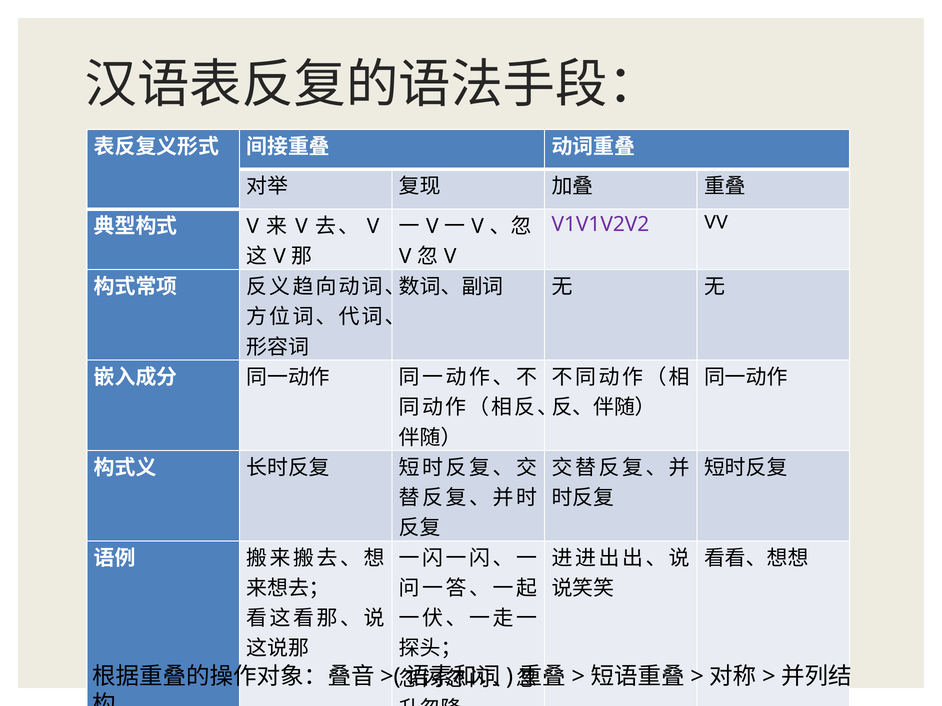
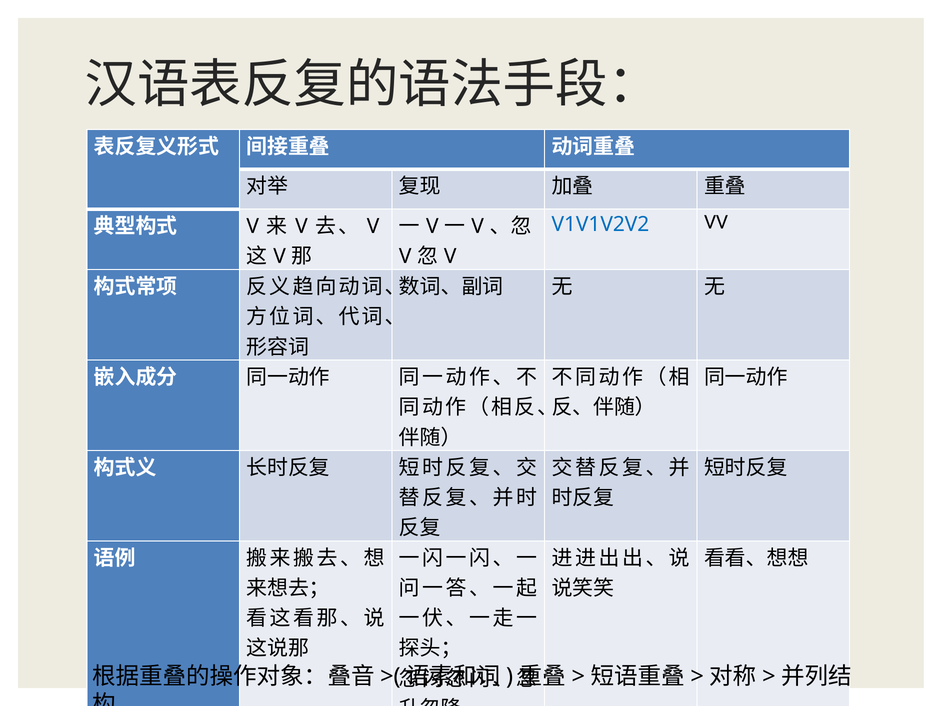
V1V1V2V2 colour: purple -> blue
